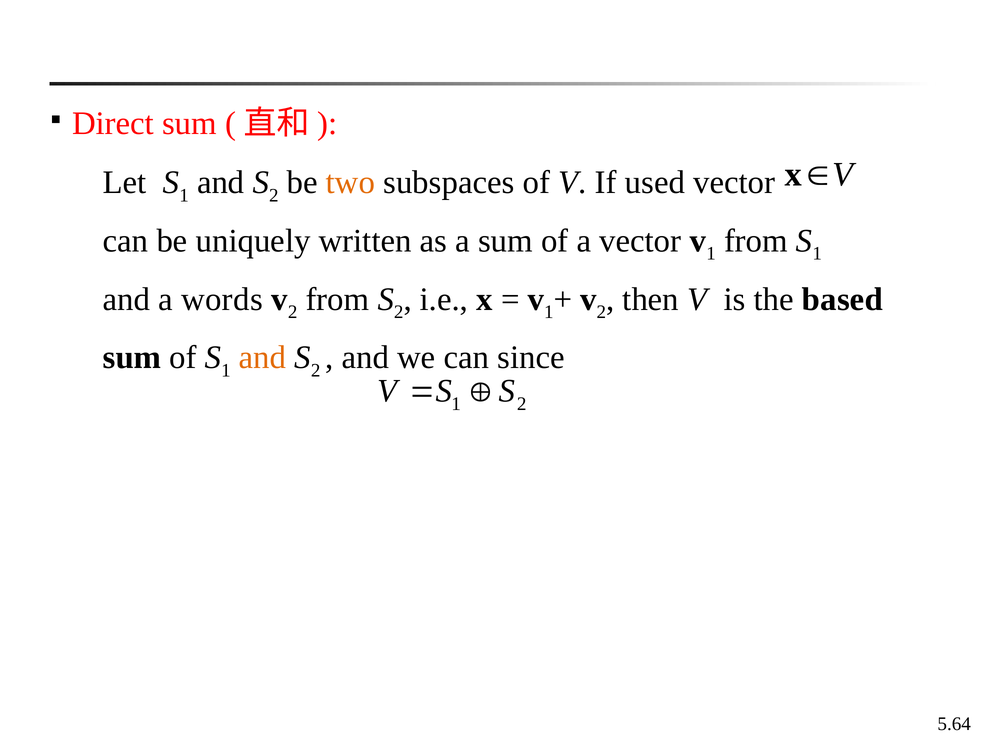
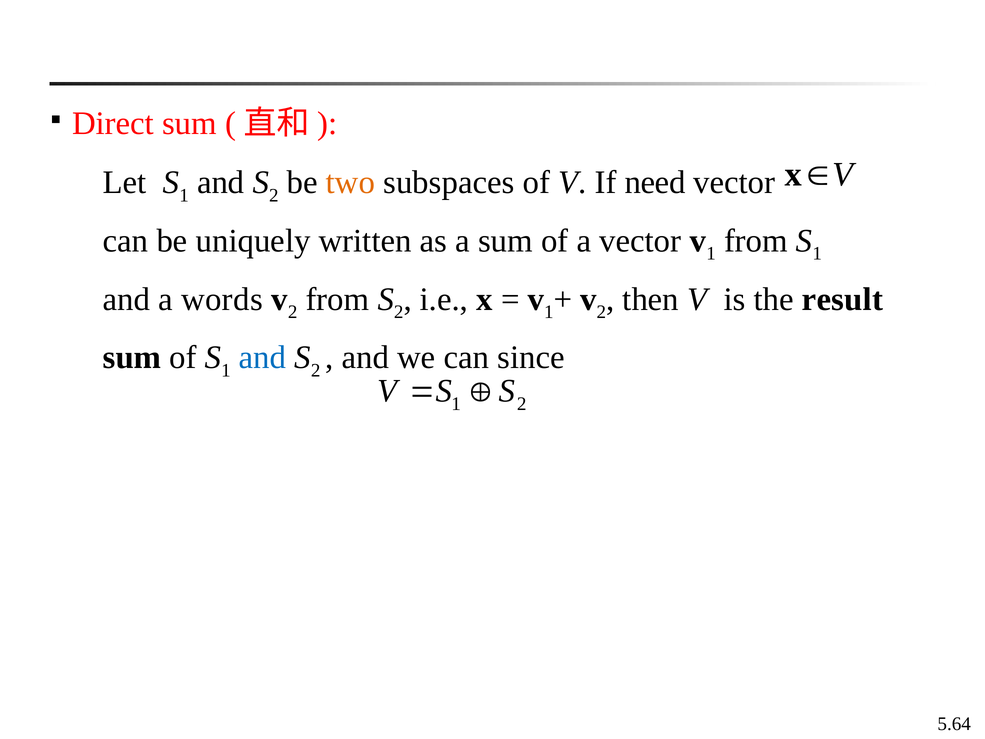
used: used -> need
based: based -> result
and at (263, 357) colour: orange -> blue
